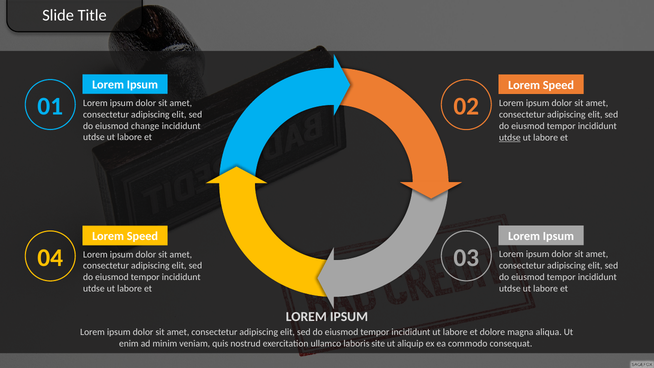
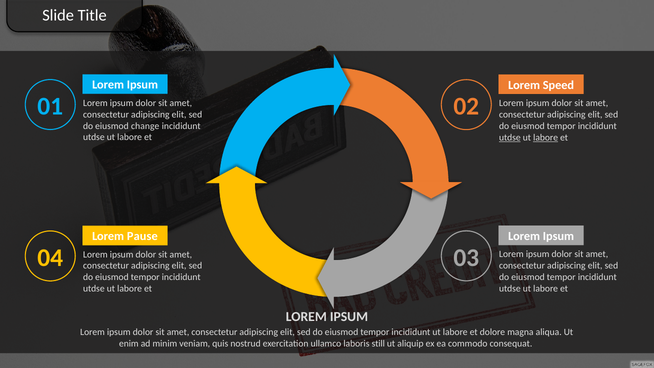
labore at (546, 137) underline: none -> present
Speed at (142, 236): Speed -> Pause
site: site -> still
